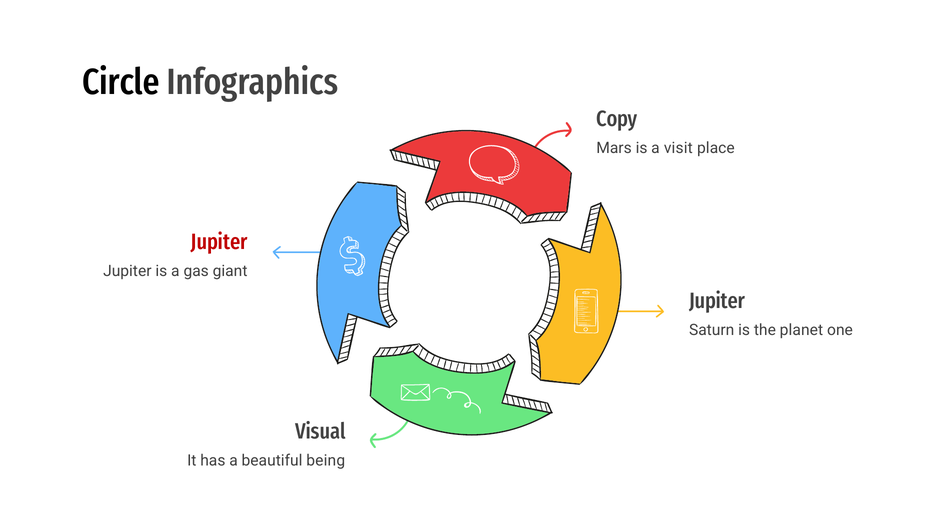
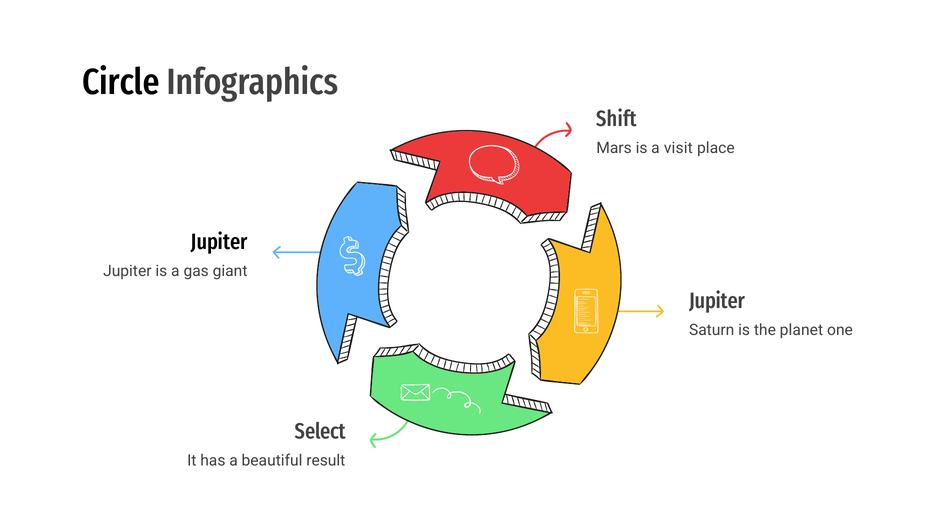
Copy: Copy -> Shift
Jupiter at (219, 242) colour: red -> black
Visual: Visual -> Select
being: being -> result
